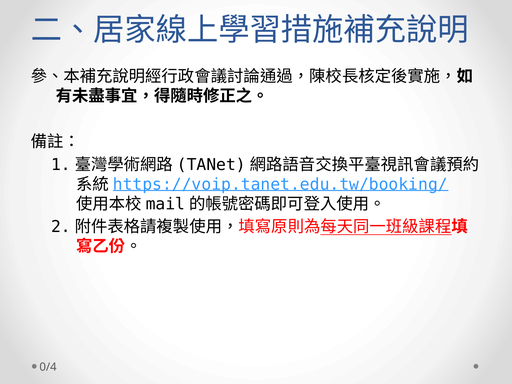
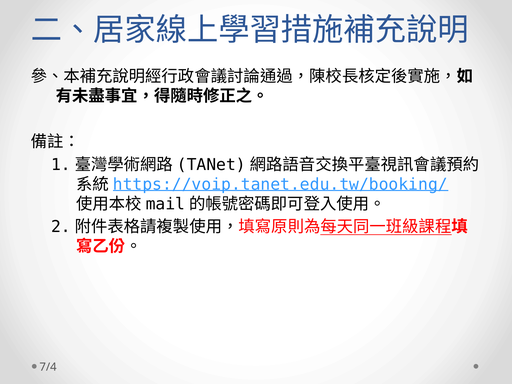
0/4: 0/4 -> 7/4
